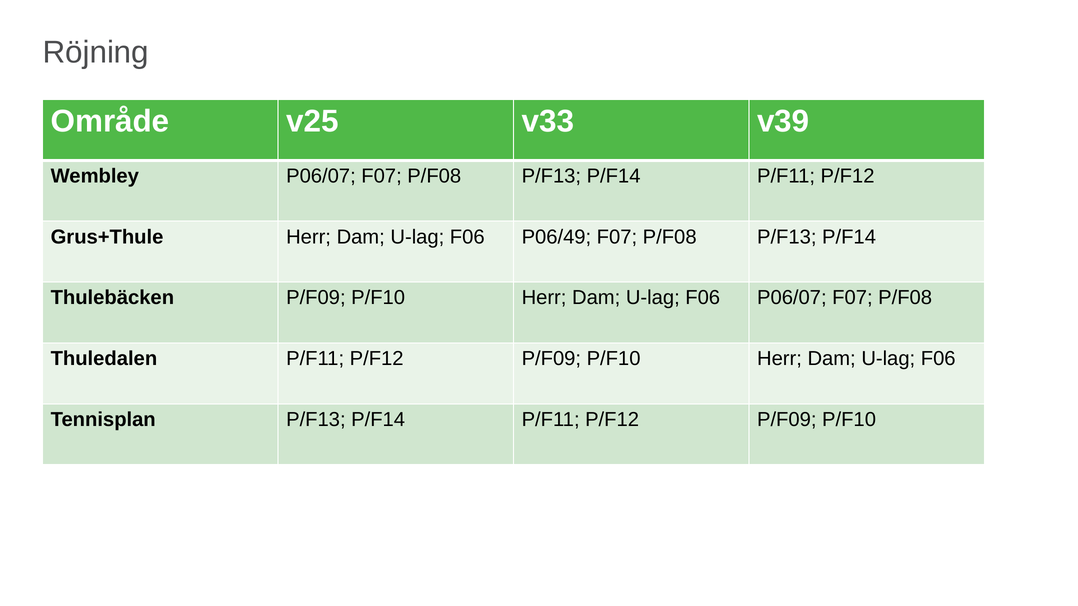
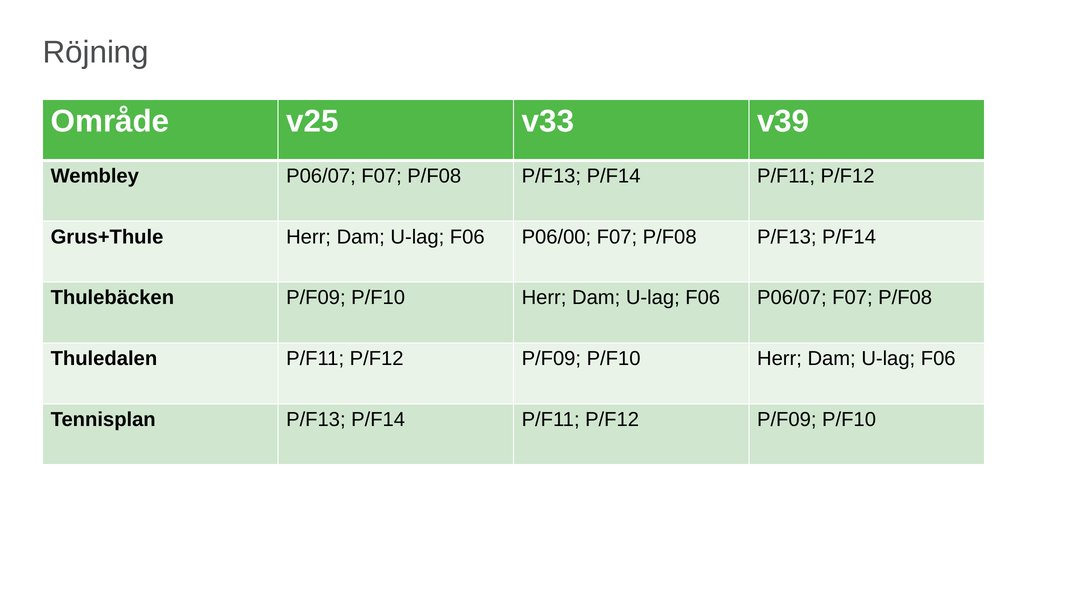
P06/49: P06/49 -> P06/00
